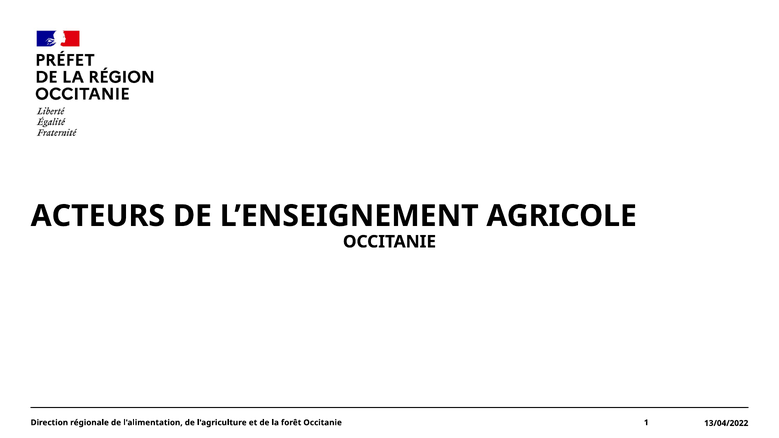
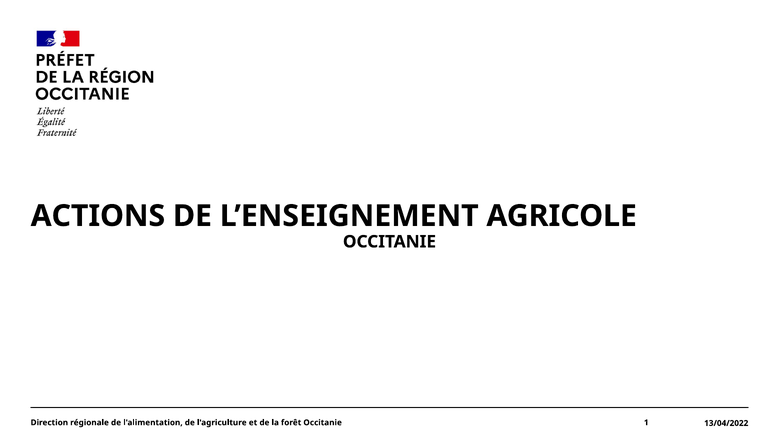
ACTEURS: ACTEURS -> ACTIONS
